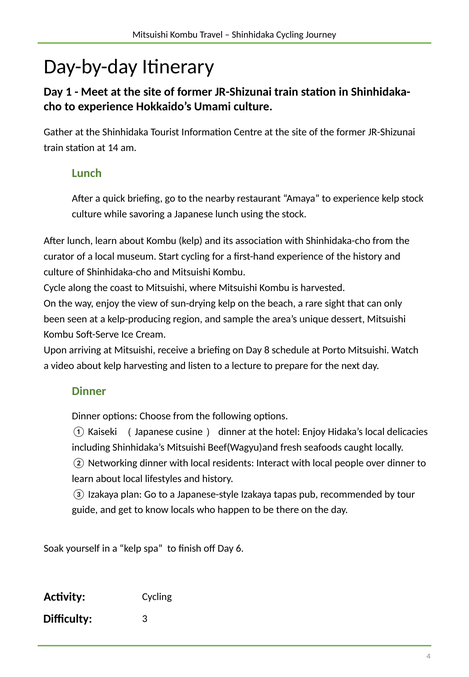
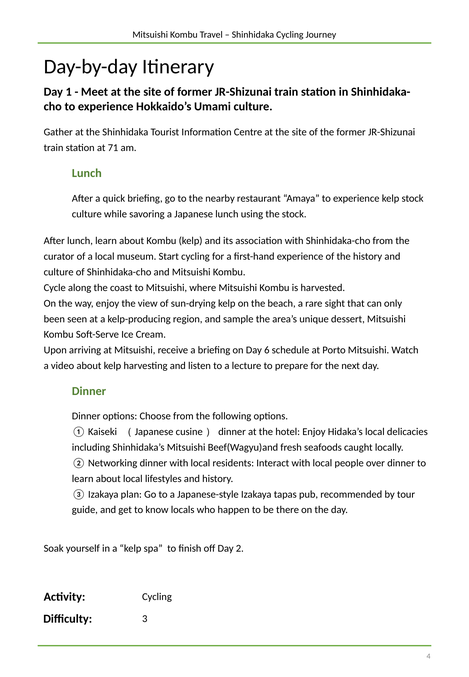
14: 14 -> 71
8: 8 -> 6
6: 6 -> 2
